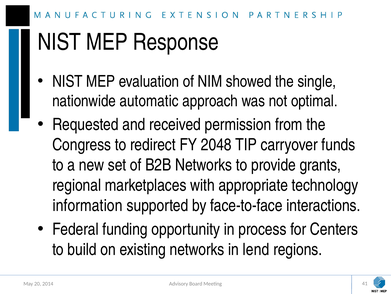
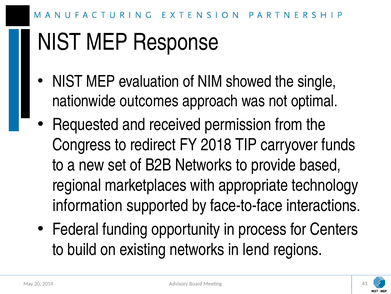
automatic: automatic -> outcomes
2048: 2048 -> 2018
grants: grants -> based
